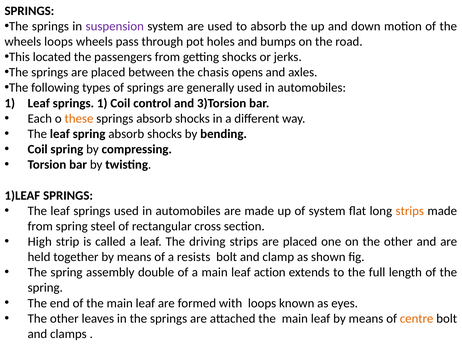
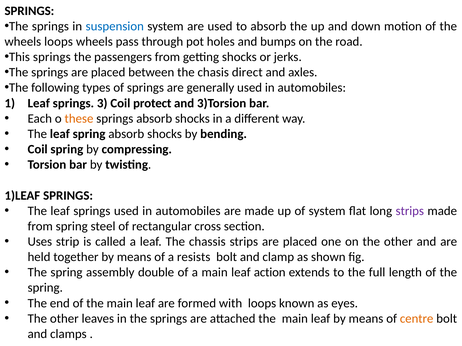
suspension colour: purple -> blue
This located: located -> springs
opens: opens -> direct
springs 1: 1 -> 3
control: control -> protect
strips at (410, 211) colour: orange -> purple
High: High -> Uses
driving: driving -> chassis
